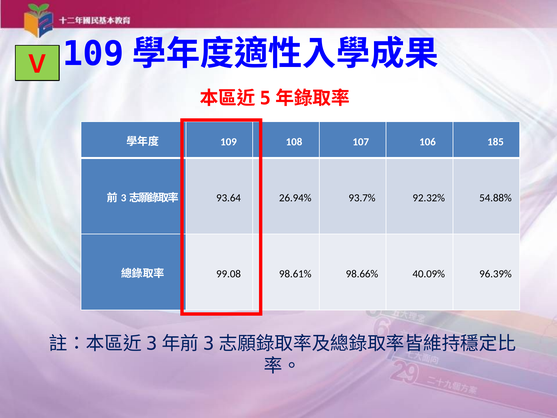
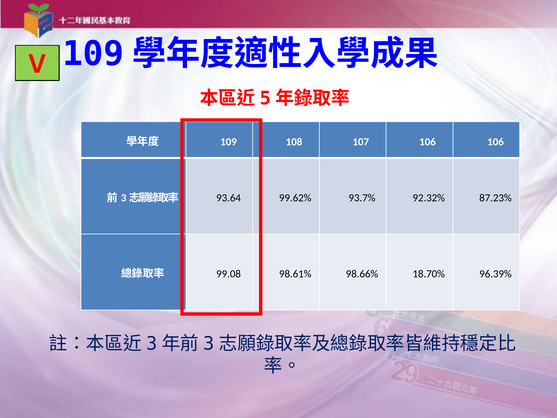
106 185: 185 -> 106
26.94%: 26.94% -> 99.62%
54.88%: 54.88% -> 87.23%
40.09%: 40.09% -> 18.70%
